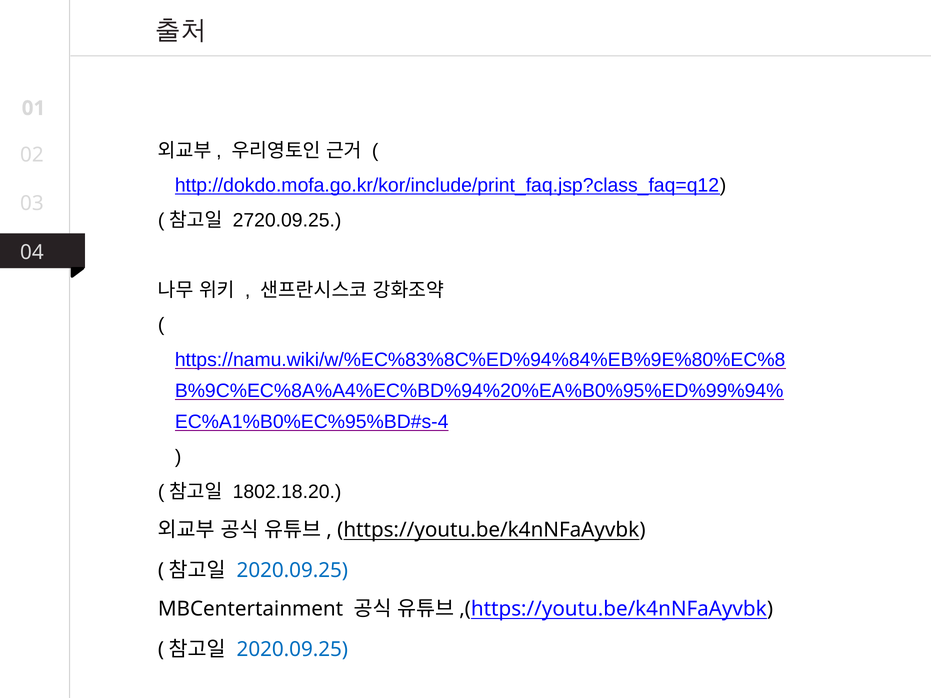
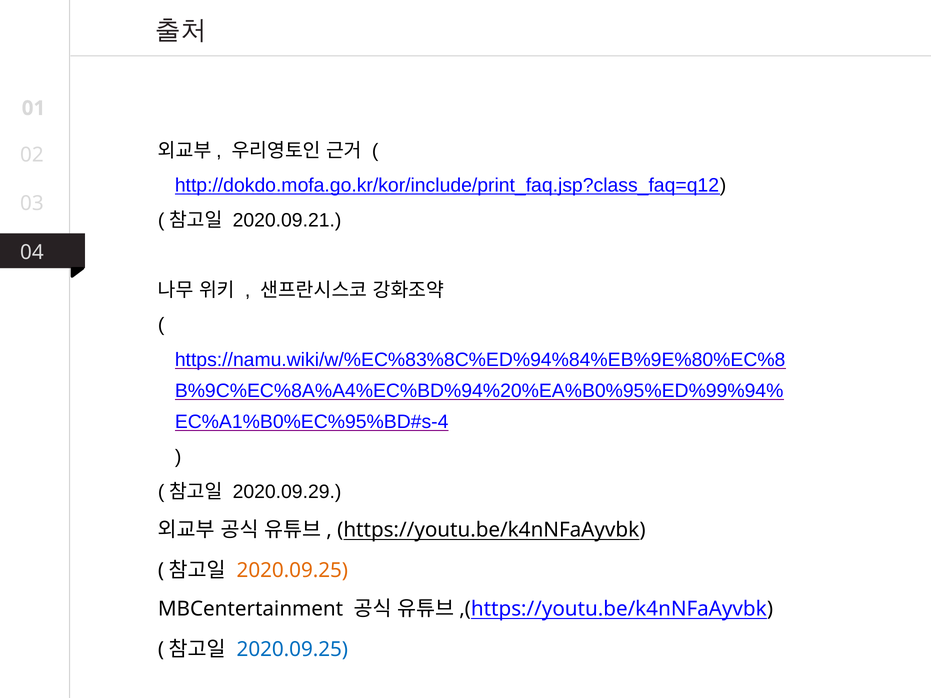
2720.09.25: 2720.09.25 -> 2020.09.21
1802.18.20: 1802.18.20 -> 2020.09.29
2020.09.25 at (292, 571) colour: blue -> orange
